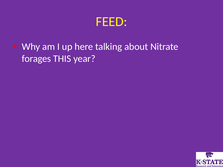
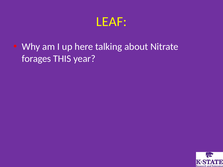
FEED: FEED -> LEAF
